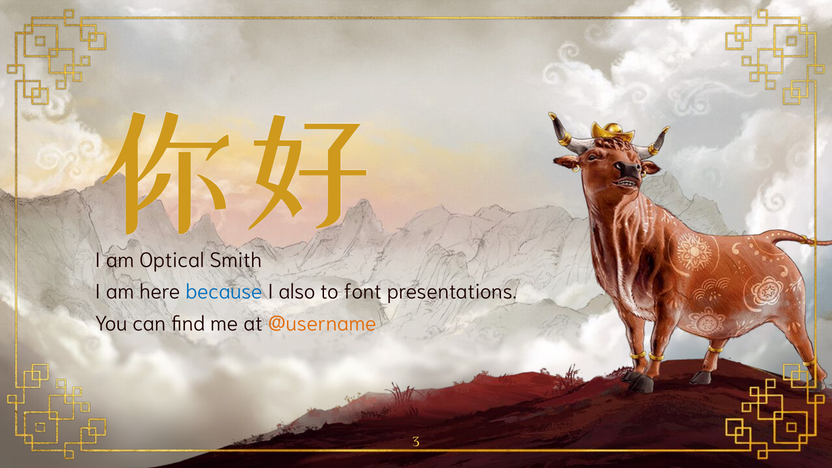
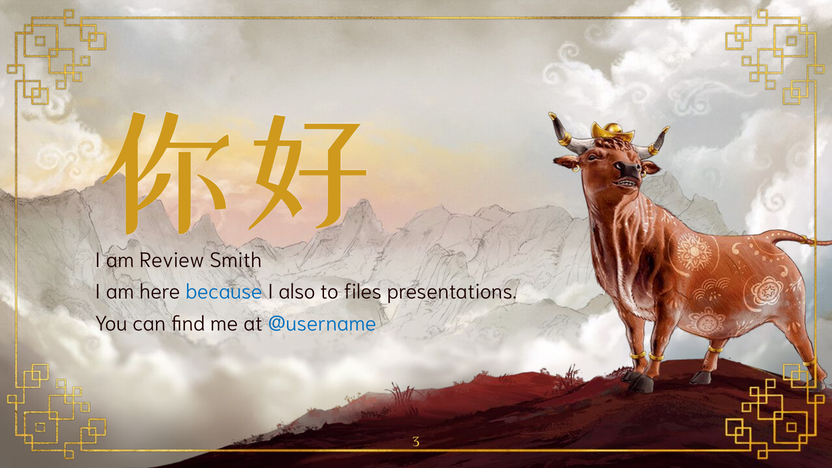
Optical: Optical -> Review
font: font -> files
@username colour: orange -> blue
